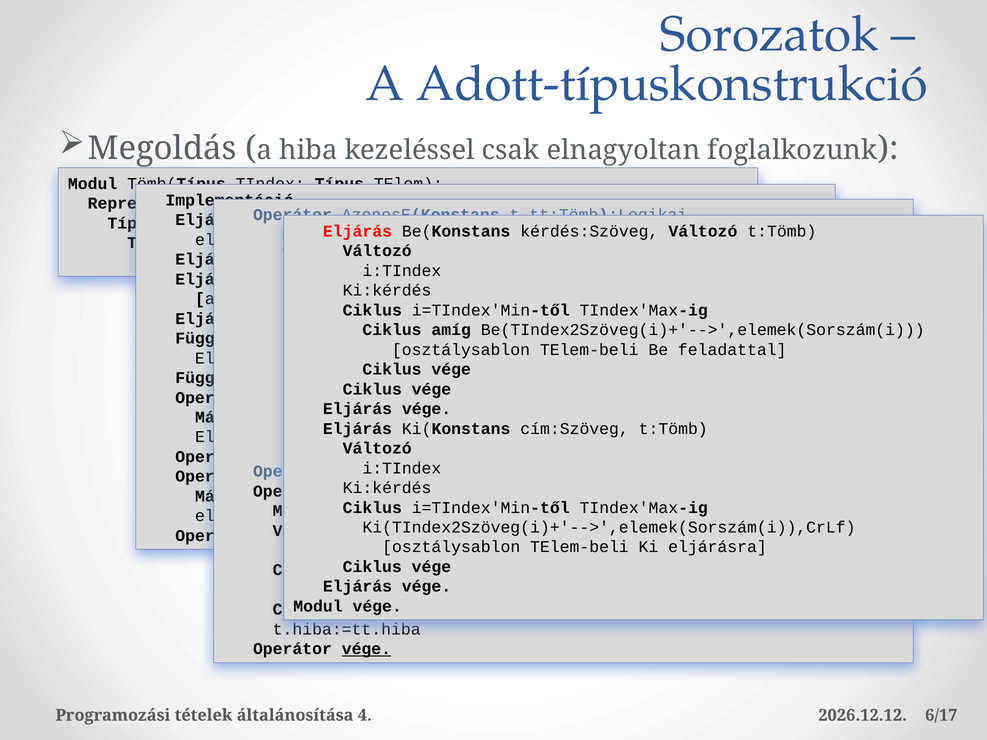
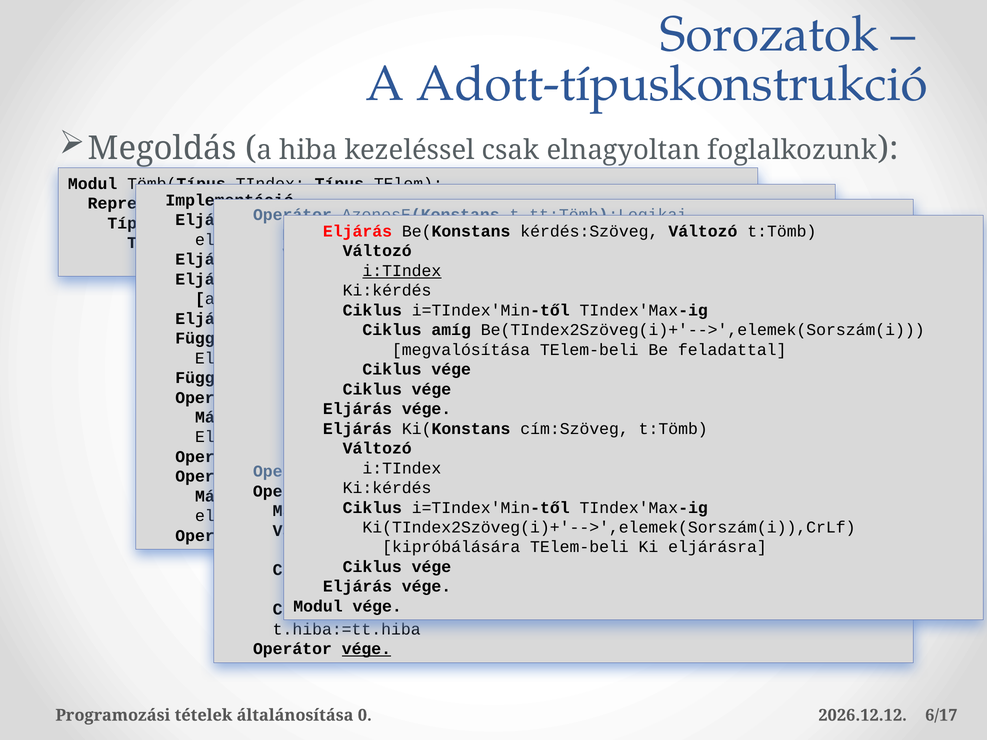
i:TIndex at (402, 271) underline: none -> present
osztálysablon at (461, 350): osztálysablon -> megvalósítása
osztálysablon at (451, 547): osztálysablon -> kipróbálására
4: 4 -> 0
